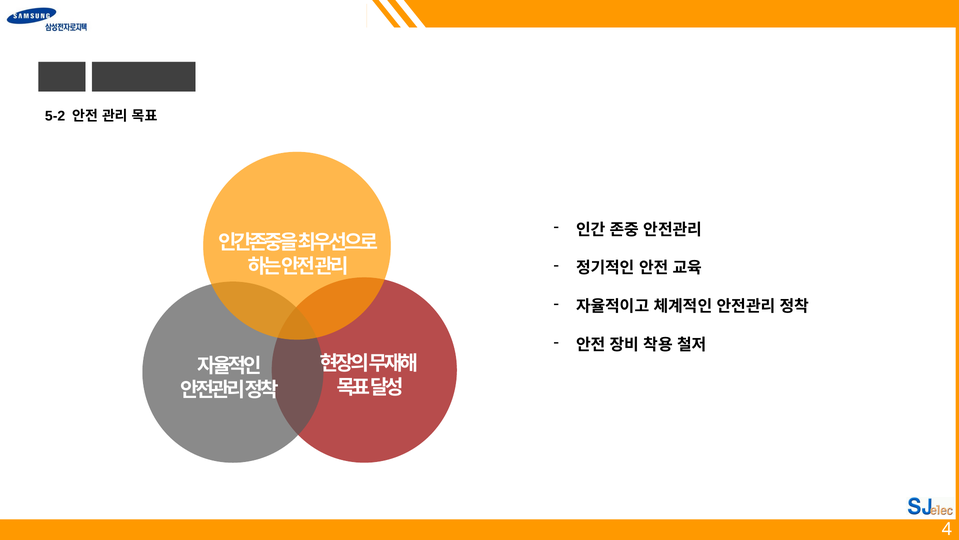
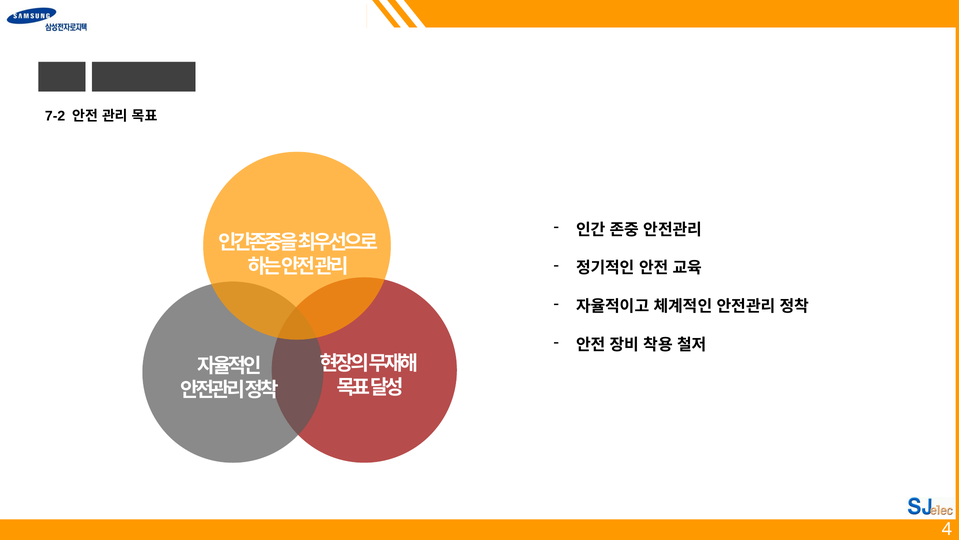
5-2: 5-2 -> 7-2
